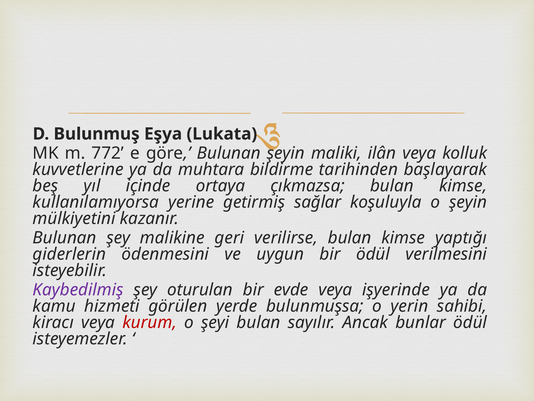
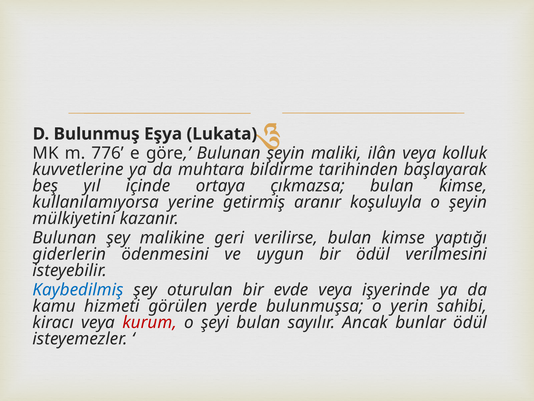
772: 772 -> 776
sağlar: sağlar -> aranır
Kaybedilmiş colour: purple -> blue
